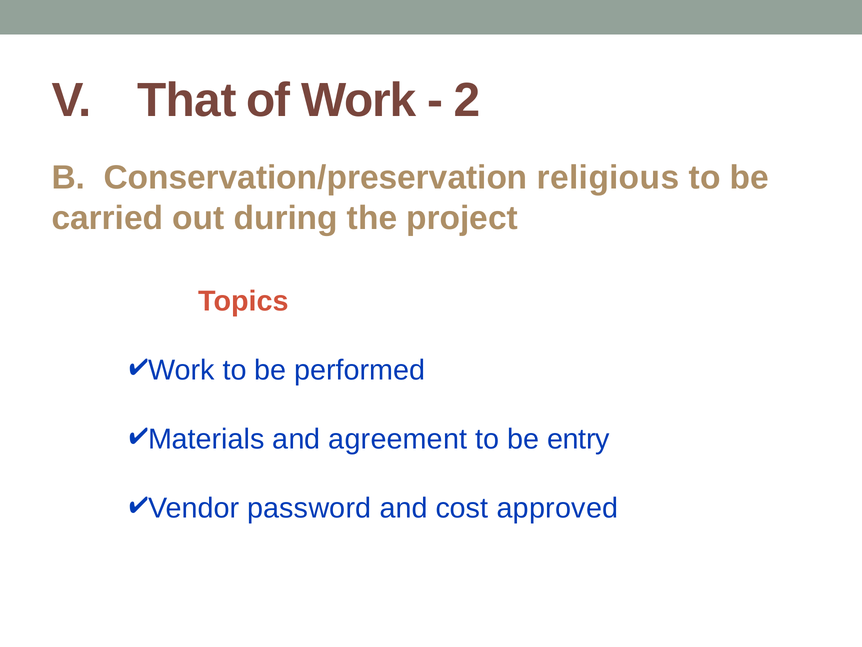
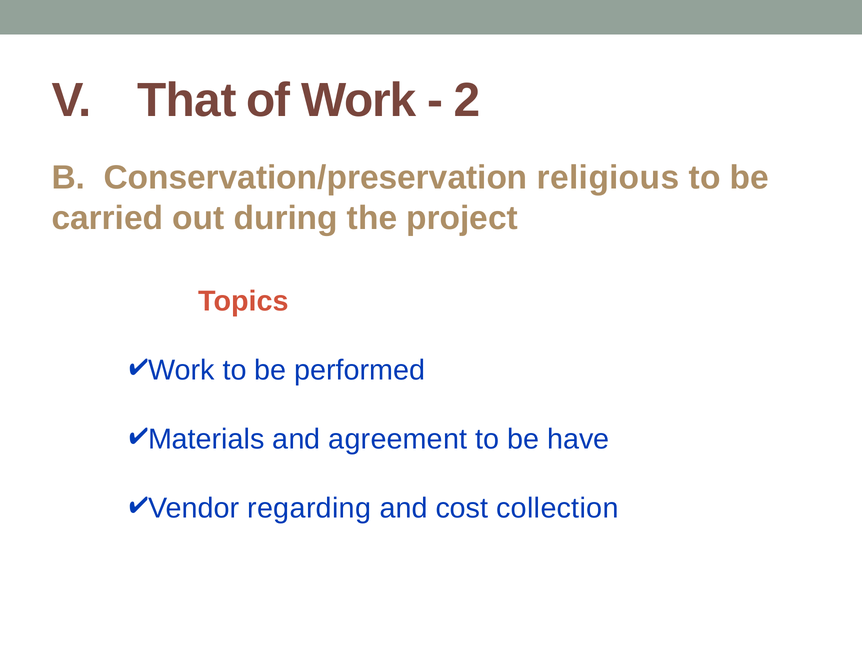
entry: entry -> have
password: password -> regarding
approved: approved -> collection
